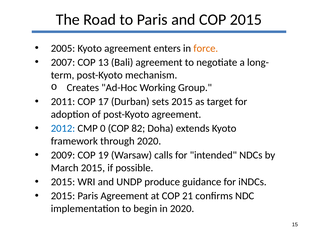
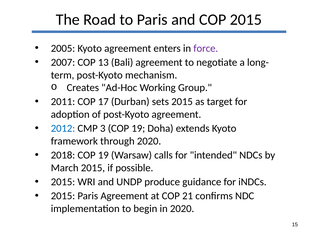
force colour: orange -> purple
0: 0 -> 3
82 at (138, 129): 82 -> 19
2009: 2009 -> 2018
